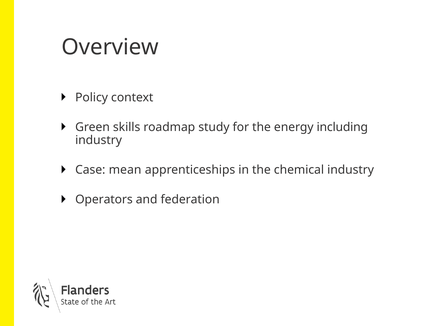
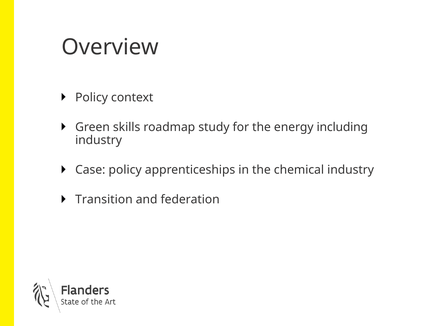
Case mean: mean -> policy
Operators: Operators -> Transition
